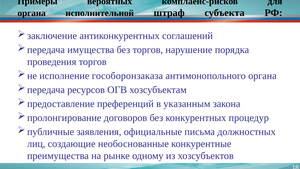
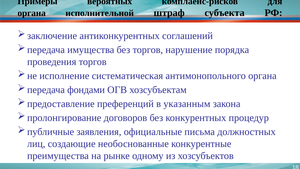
гособоронзаказа: гособоронзаказа -> систематическая
ресурсов: ресурсов -> фондами
